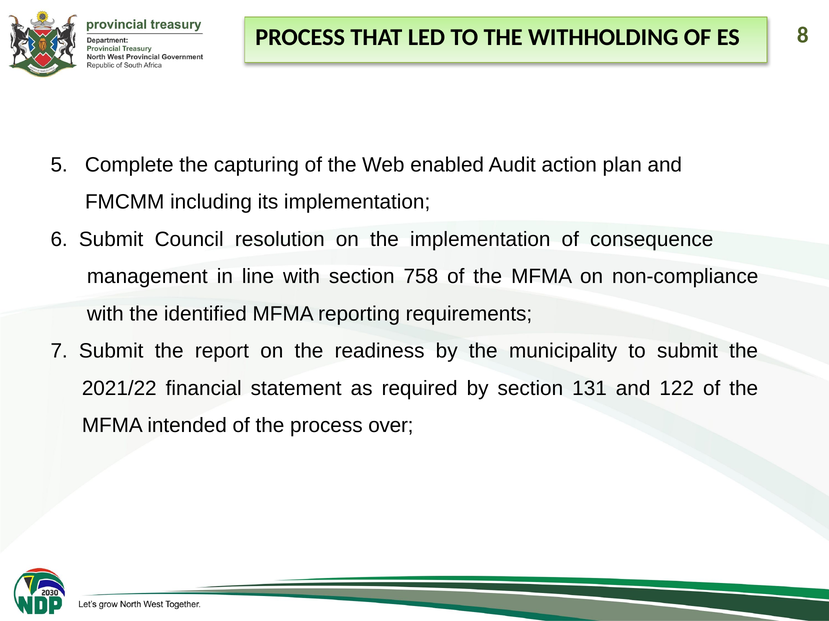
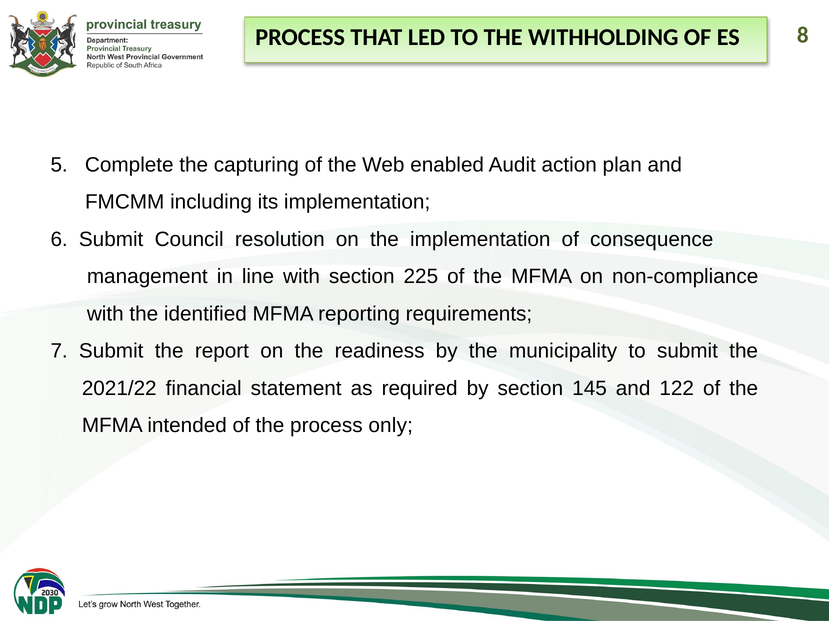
758: 758 -> 225
131: 131 -> 145
over: over -> only
